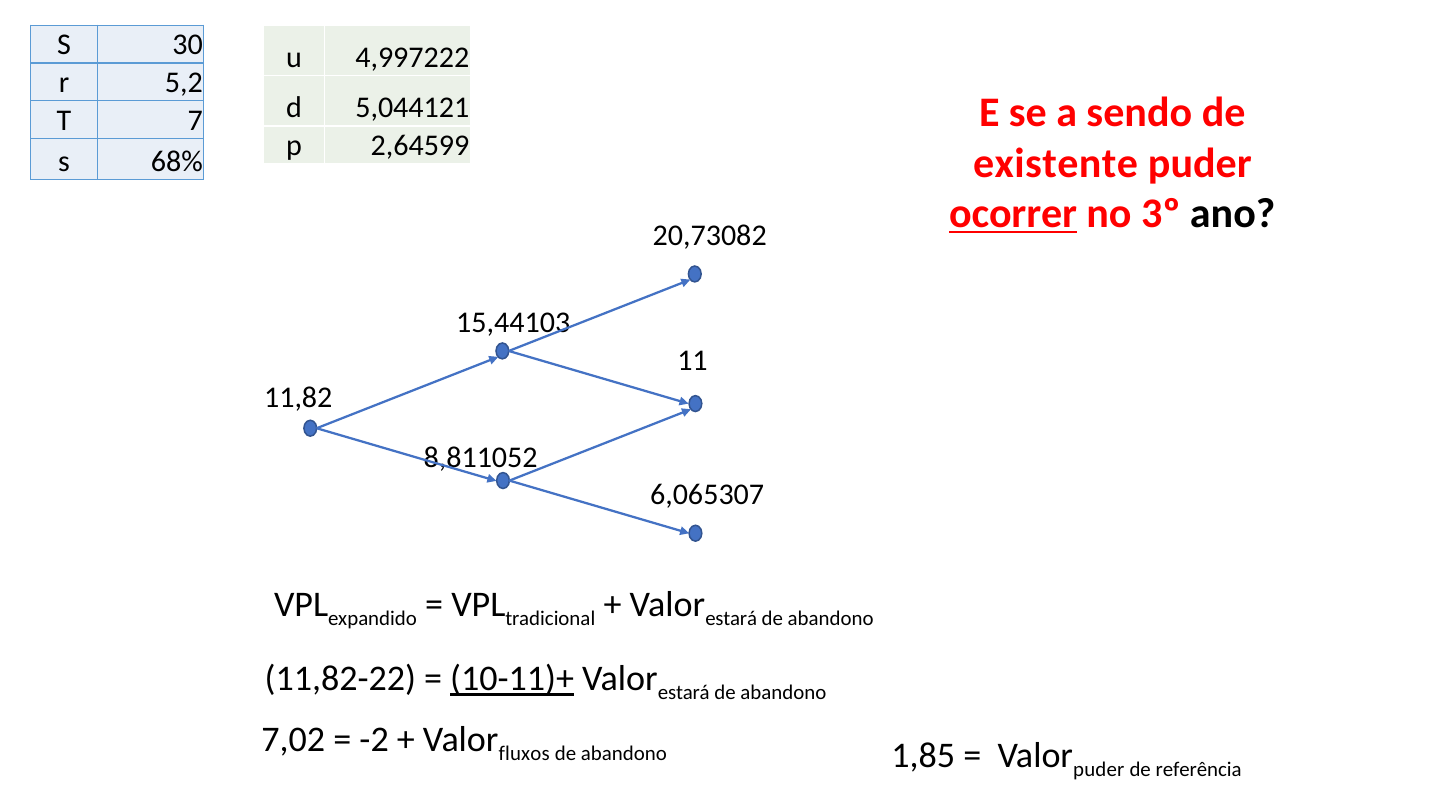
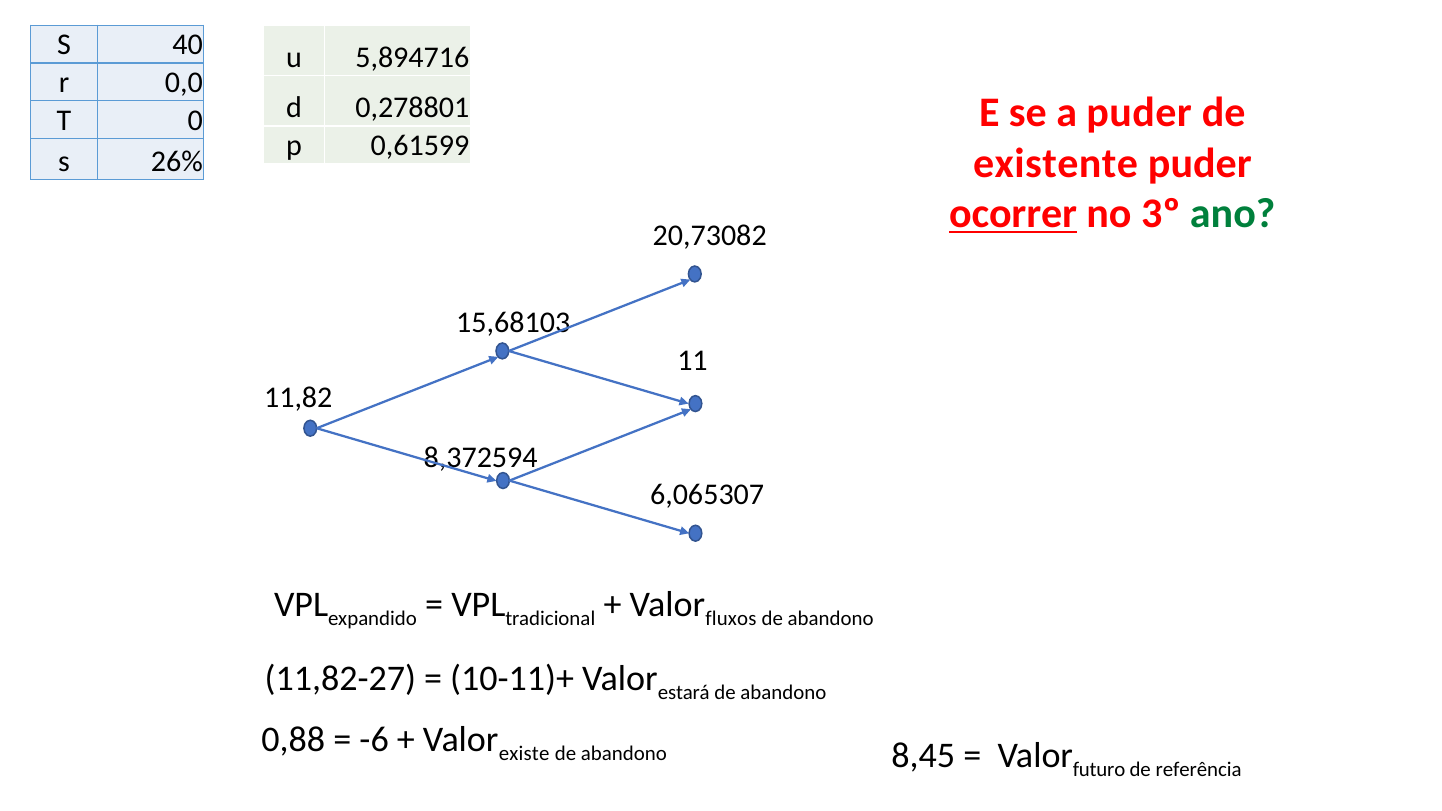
30: 30 -> 40
4,997222: 4,997222 -> 5,894716
5,2: 5,2 -> 0,0
5,044121: 5,044121 -> 0,278801
a sendo: sendo -> puder
7: 7 -> 0
2,64599: 2,64599 -> 0,61599
68%: 68% -> 26%
ano colour: black -> green
15,44103: 15,44103 -> 15,68103
8,811052: 8,811052 -> 8,372594
estará at (731, 619): estará -> fluxos
11,82-22: 11,82-22 -> 11,82-27
10-11)+ underline: present -> none
7,02: 7,02 -> 0,88
-2: -2 -> -6
fluxos: fluxos -> existe
1,85: 1,85 -> 8,45
puder at (1099, 770): puder -> futuro
